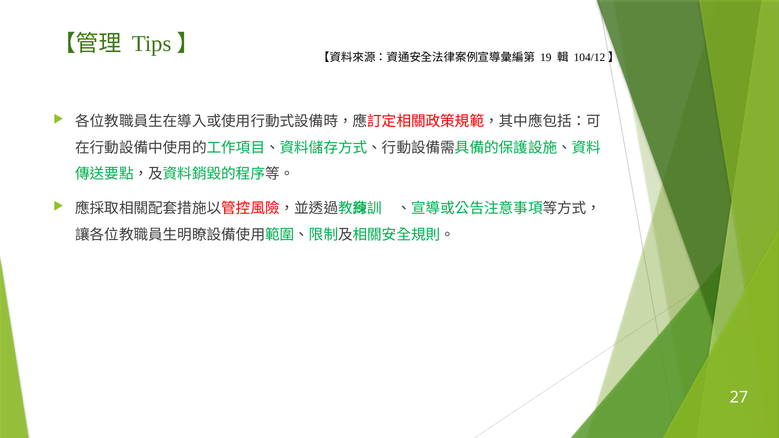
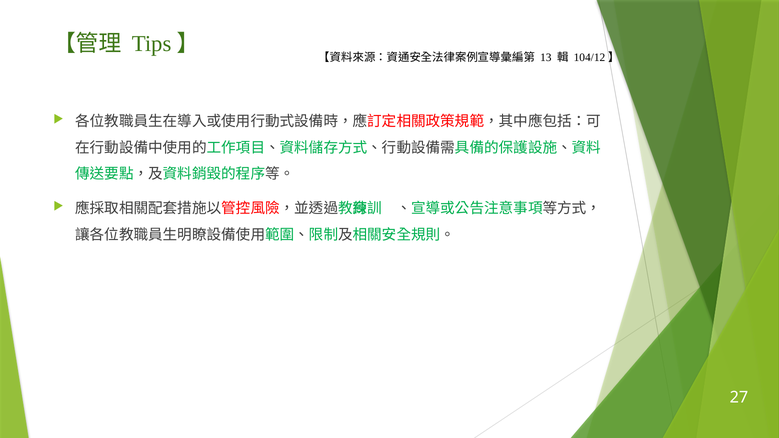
19: 19 -> 13
